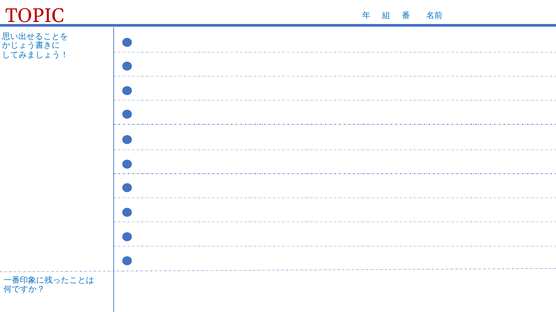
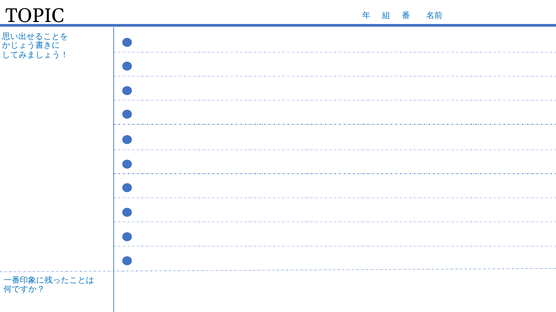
TOPIC colour: red -> black
